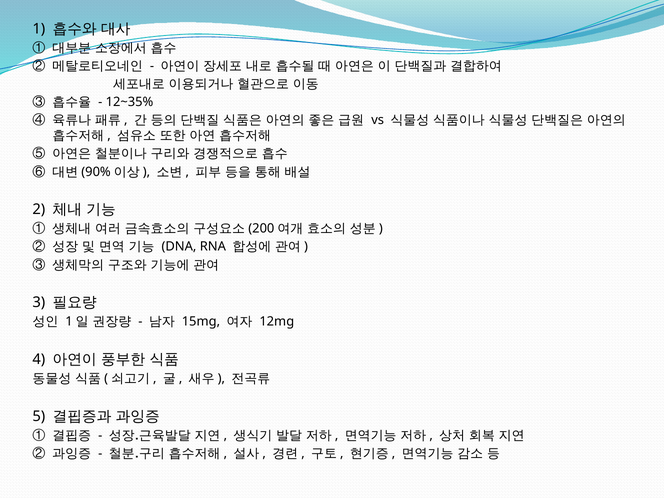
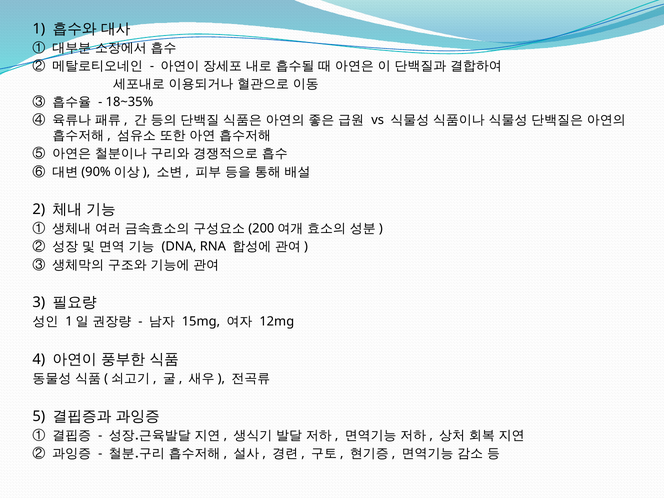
12~35%: 12~35% -> 18~35%
